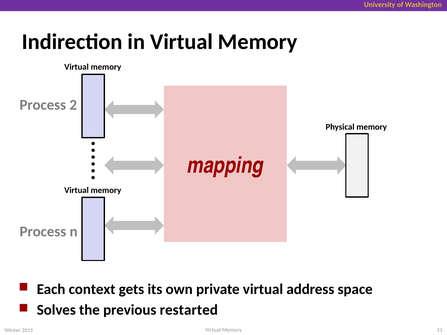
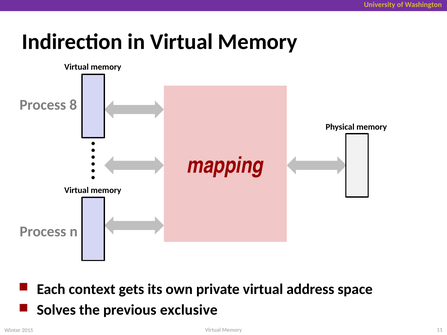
2: 2 -> 8
restarted: restarted -> exclusive
